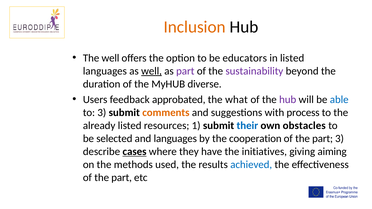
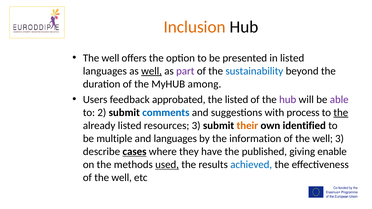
educators: educators -> presented
sustainability colour: purple -> blue
diverse: diverse -> among
the what: what -> listed
able colour: blue -> purple
to 3: 3 -> 2
comments colour: orange -> blue
the at (341, 113) underline: none -> present
resources 1: 1 -> 3
their colour: blue -> orange
obstacles: obstacles -> identified
selected: selected -> multiple
cooperation: cooperation -> information
part at (323, 139): part -> well
initiatives: initiatives -> published
aiming: aiming -> enable
used underline: none -> present
part at (122, 178): part -> well
